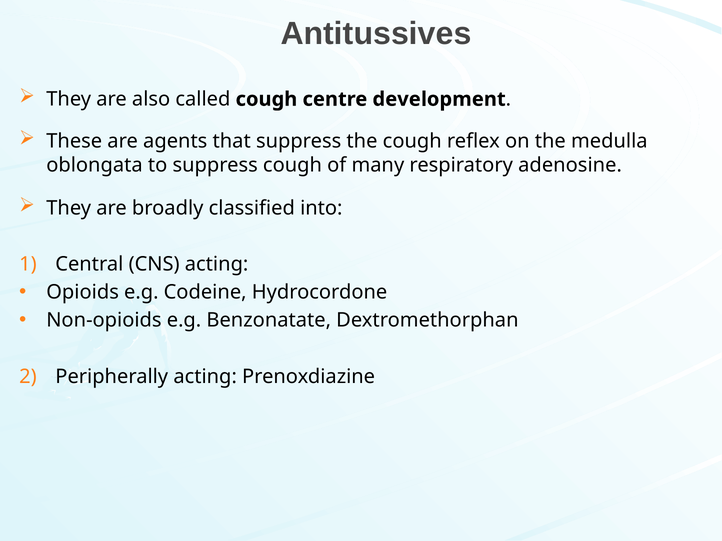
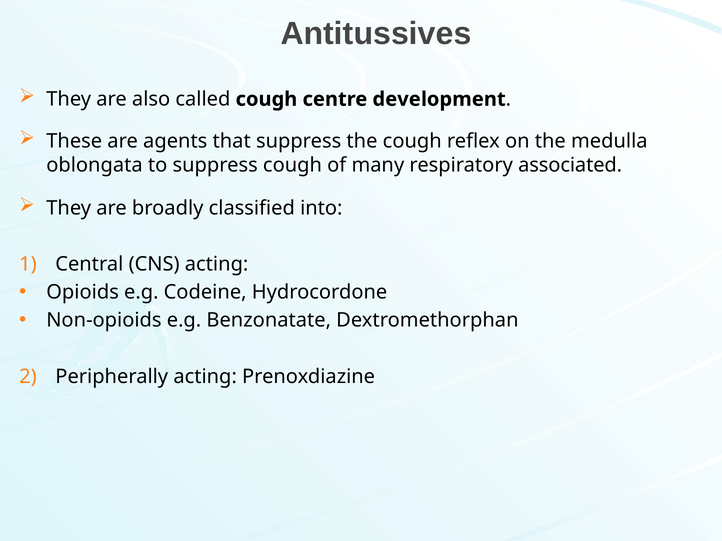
adenosine: adenosine -> associated
